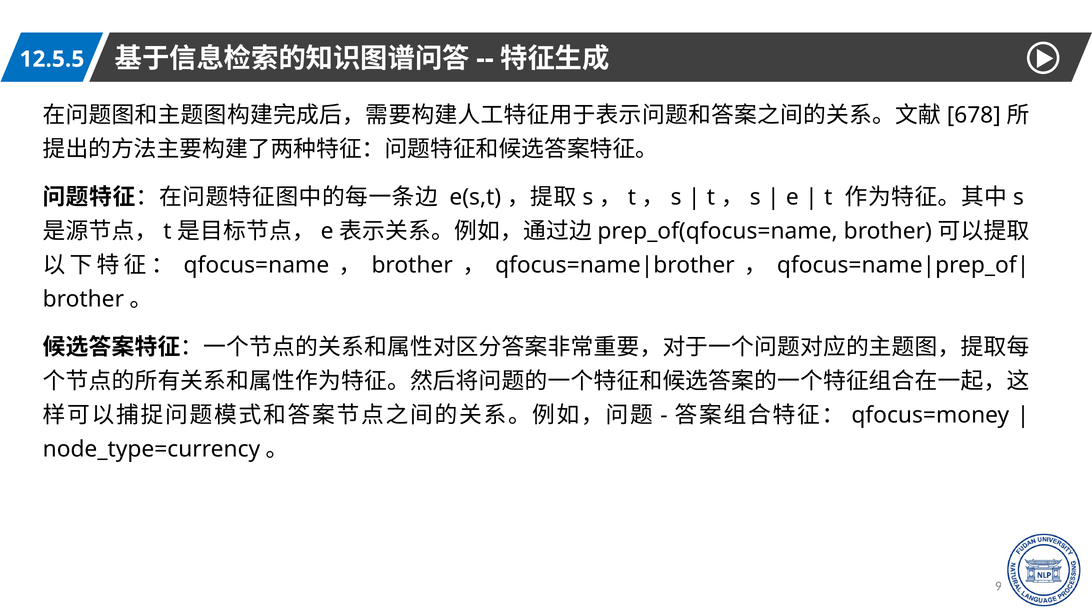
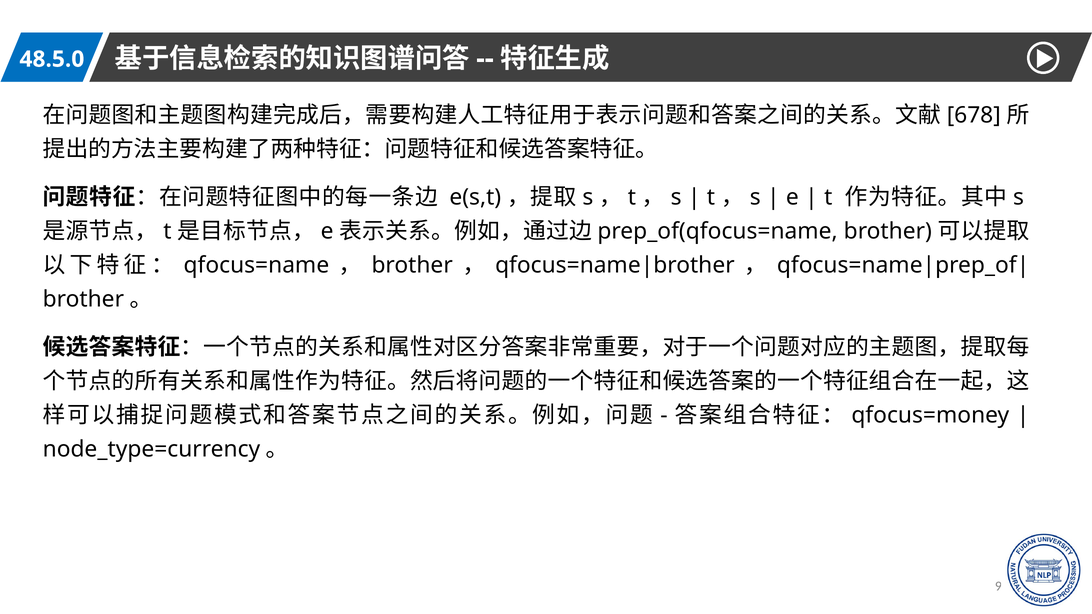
12.5.5: 12.5.5 -> 48.5.0
